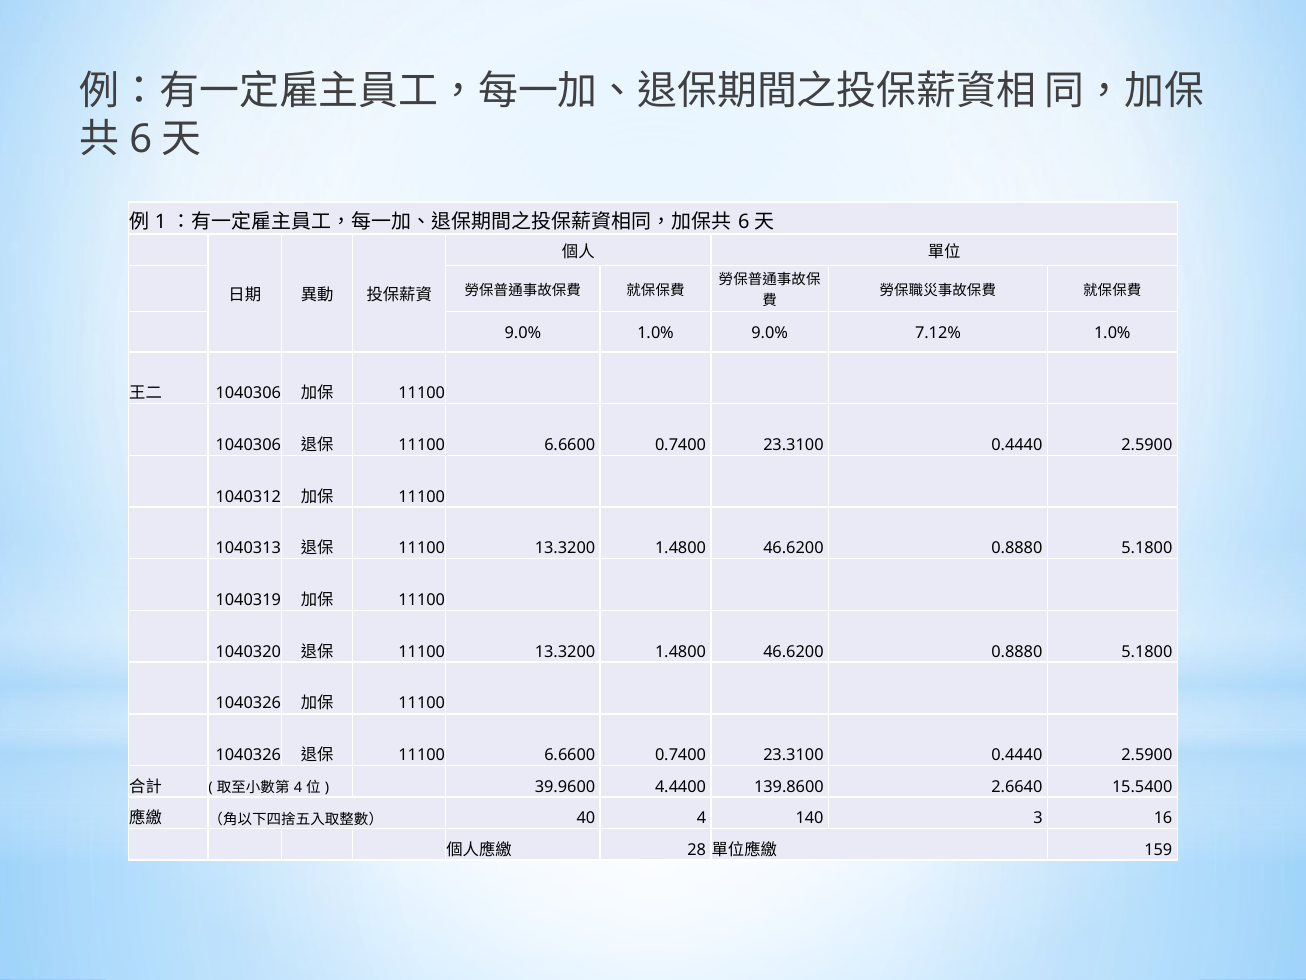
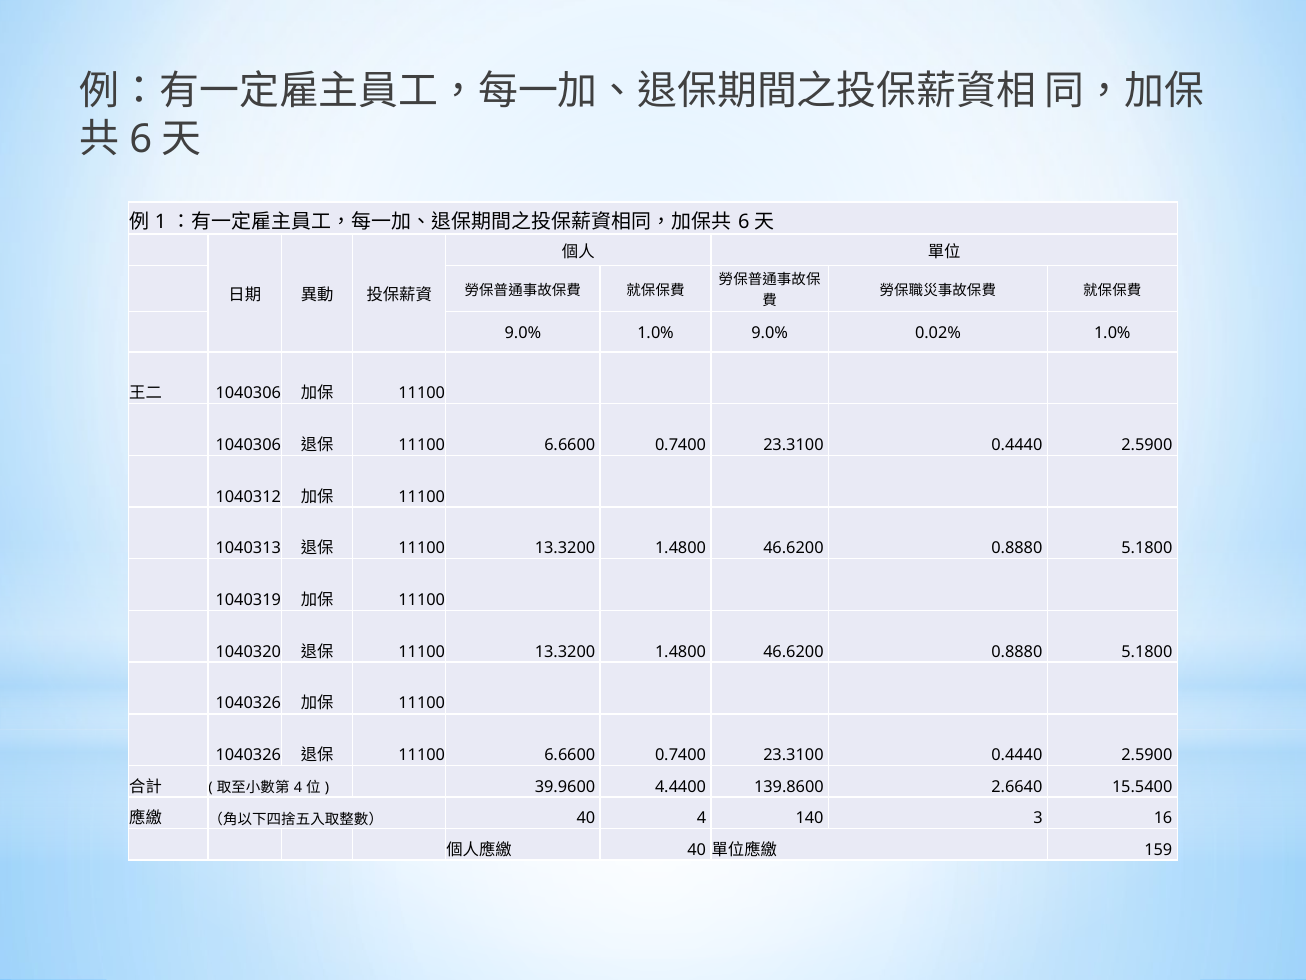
7.12%: 7.12% -> 0.02%
28 at (697, 849): 28 -> 40
